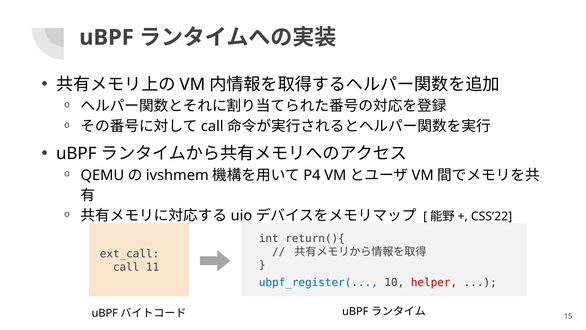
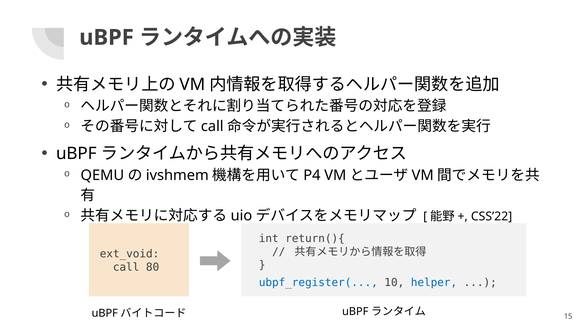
ext_call: ext_call -> ext_void
11: 11 -> 80
helper colour: red -> blue
